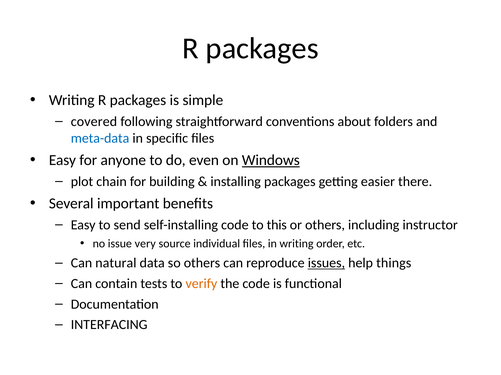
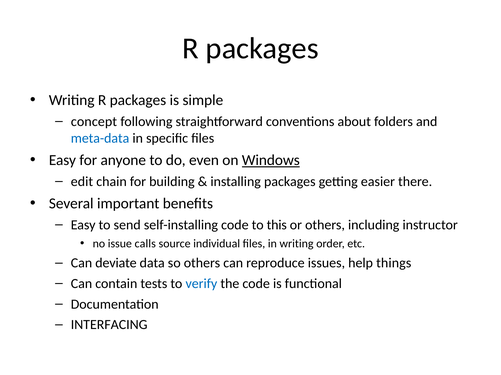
covered: covered -> concept
plot: plot -> edit
very: very -> calls
natural: natural -> deviate
issues underline: present -> none
verify colour: orange -> blue
